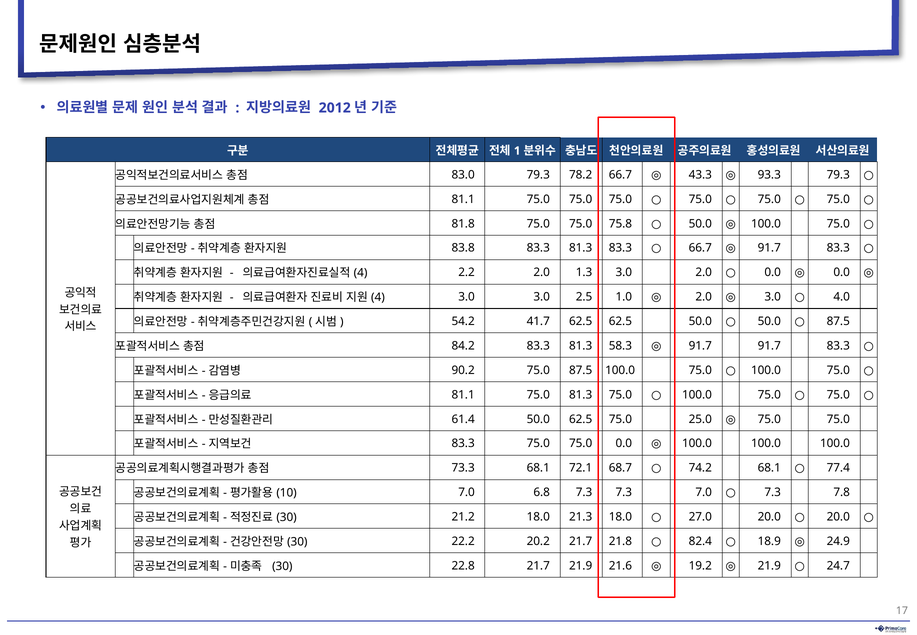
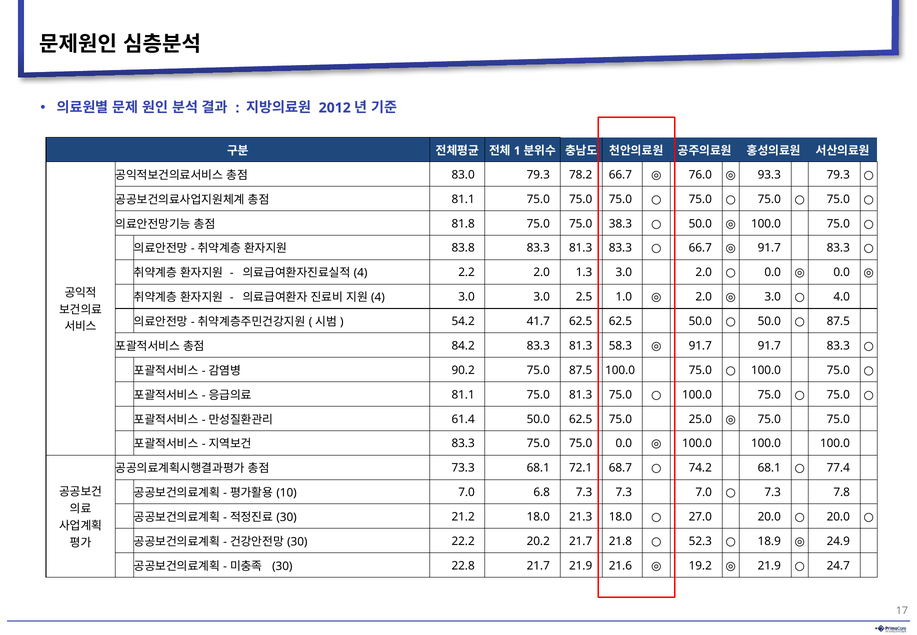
43.3: 43.3 -> 76.0
75.8: 75.8 -> 38.3
82.4: 82.4 -> 52.3
